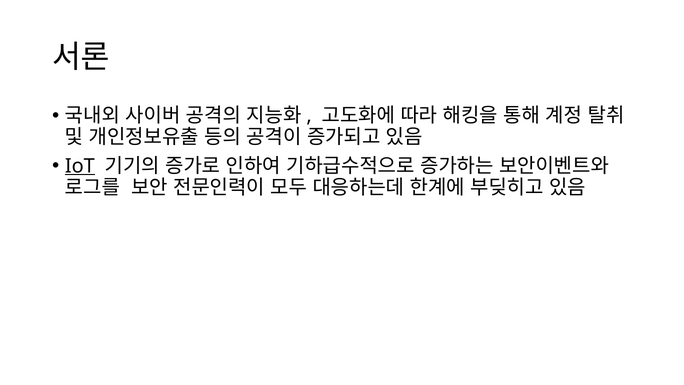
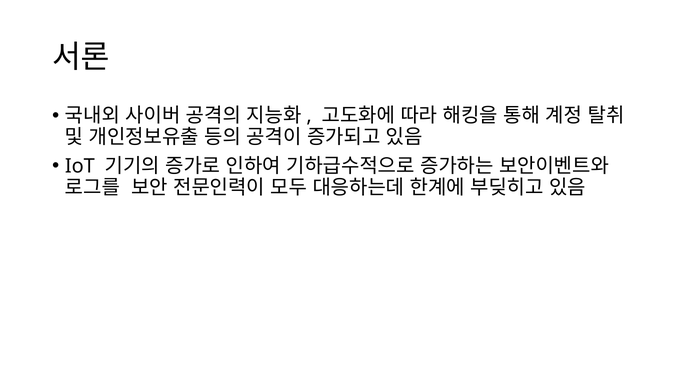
IoT underline: present -> none
